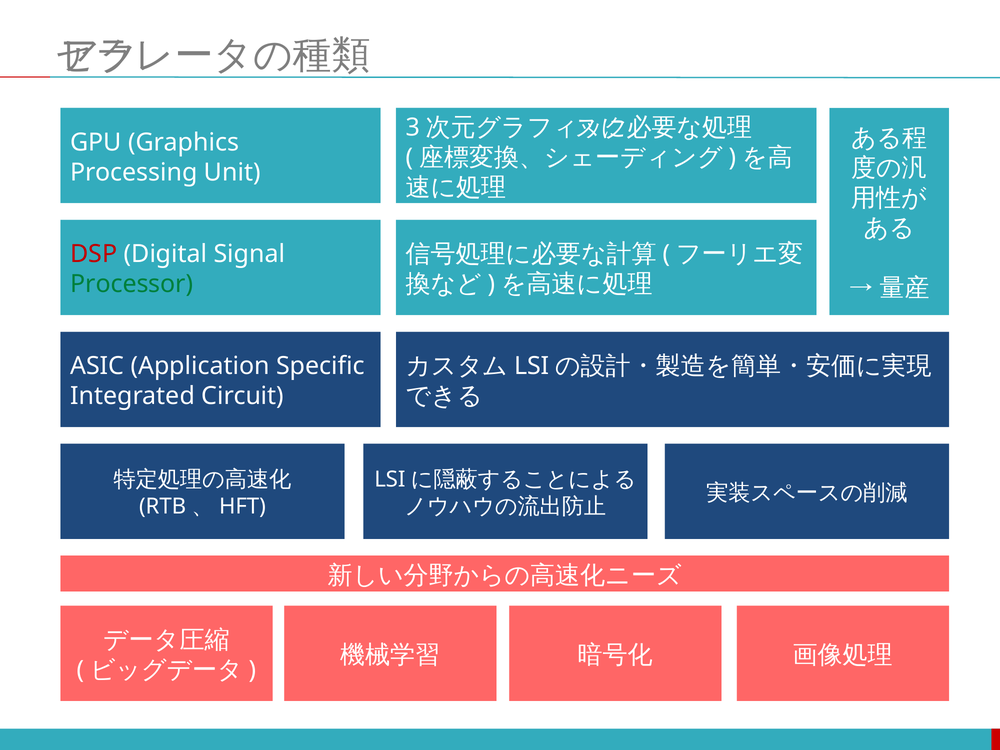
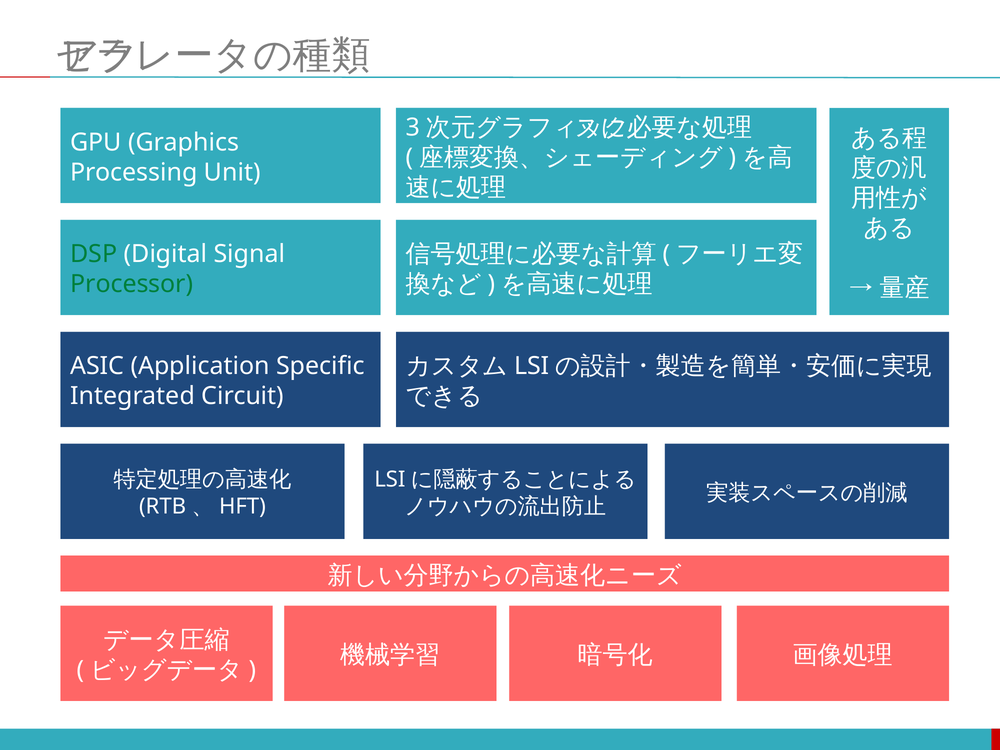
DSP colour: red -> green
